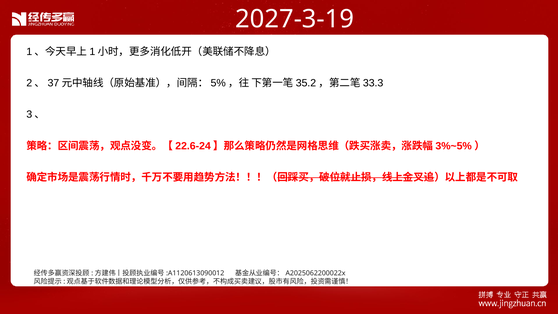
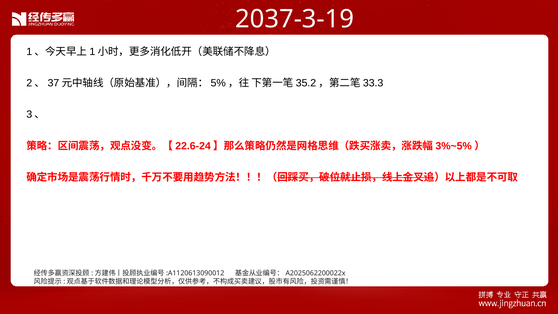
2027-3-19: 2027-3-19 -> 2037-3-19
